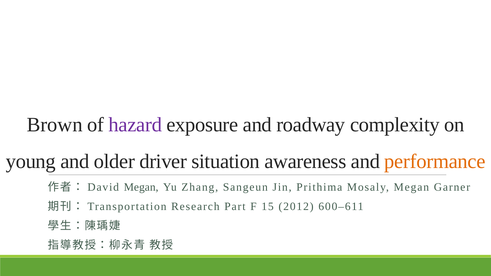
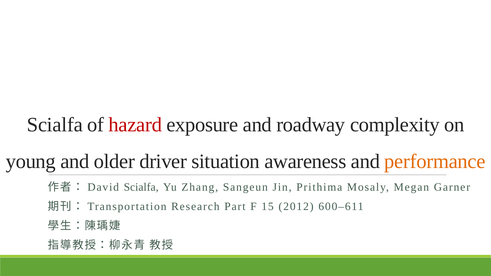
Brown at (55, 125): Brown -> Scialfa
hazard colour: purple -> red
Megan at (141, 187): Megan -> Scialfa
